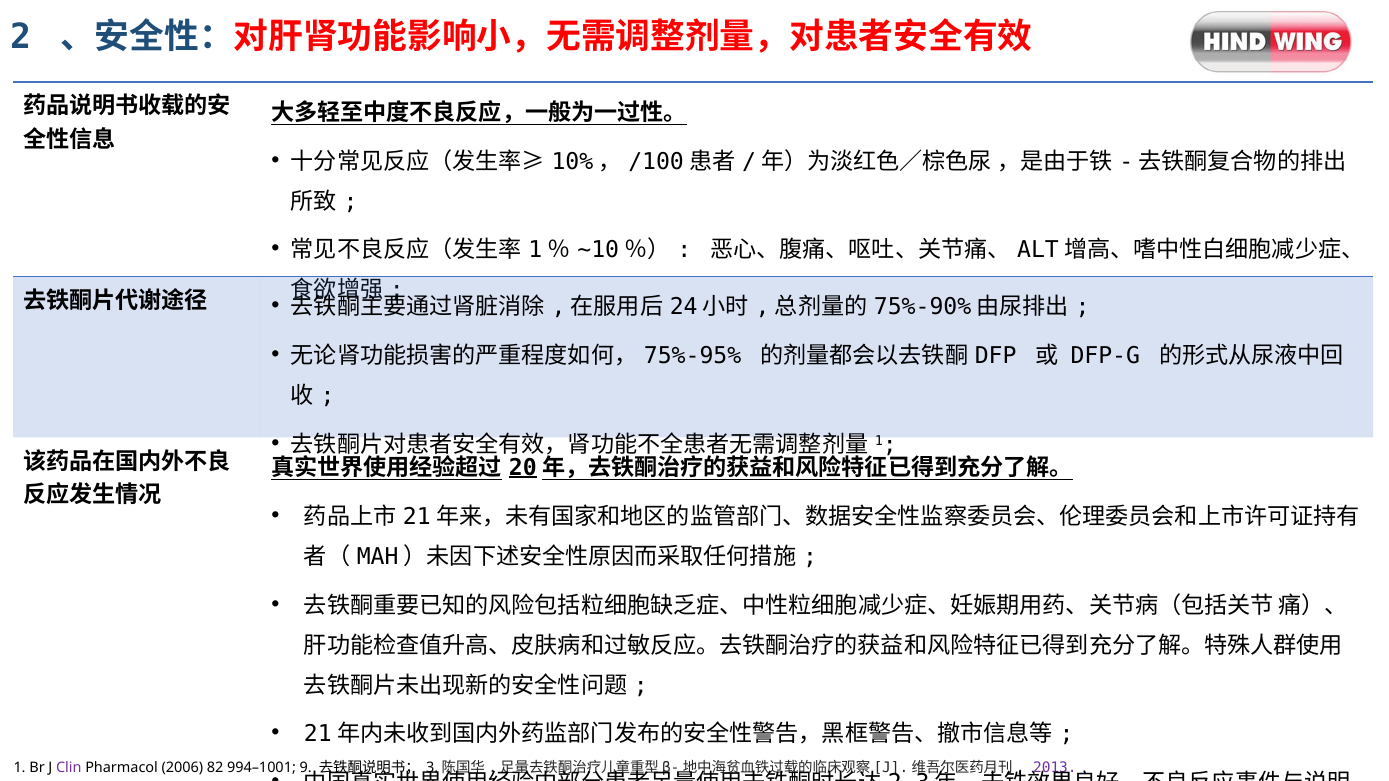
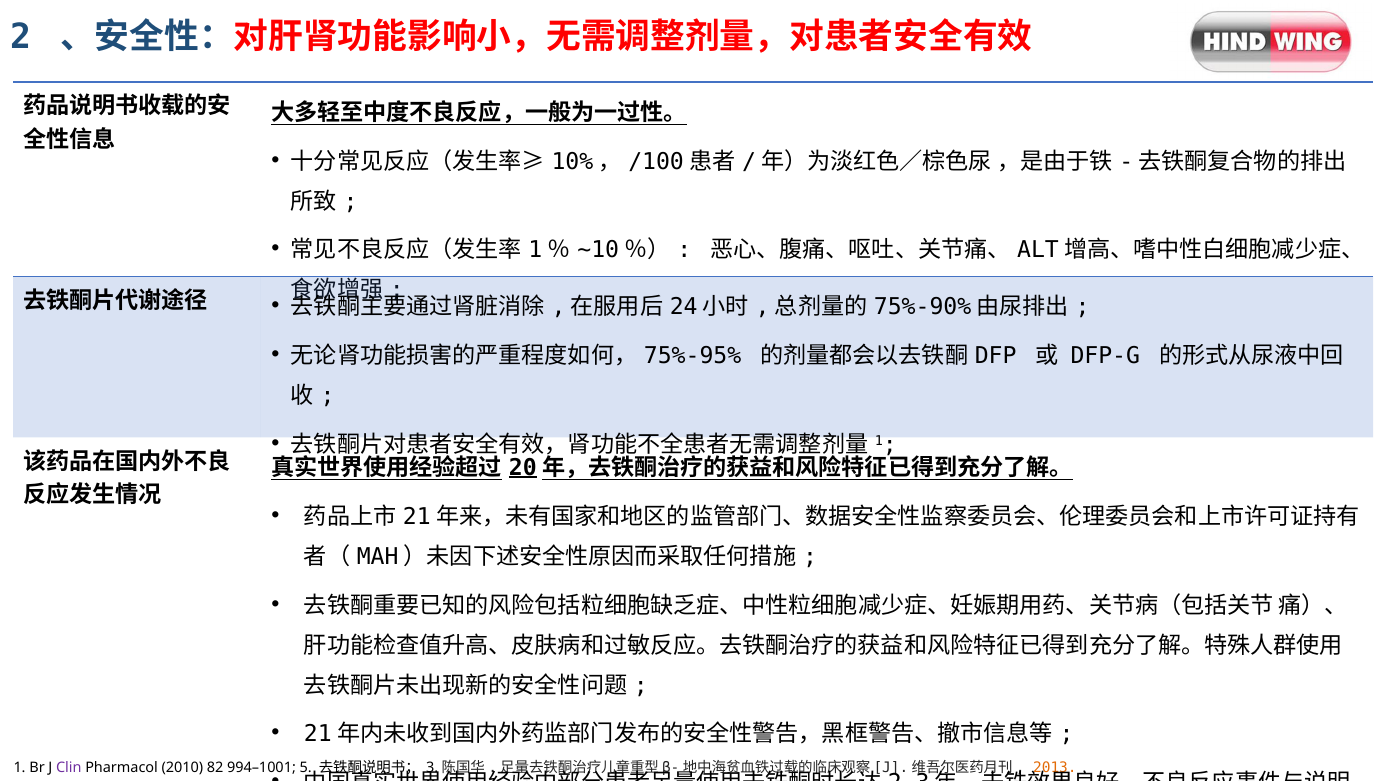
2006: 2006 -> 2010
9: 9 -> 5
2013 colour: purple -> orange
